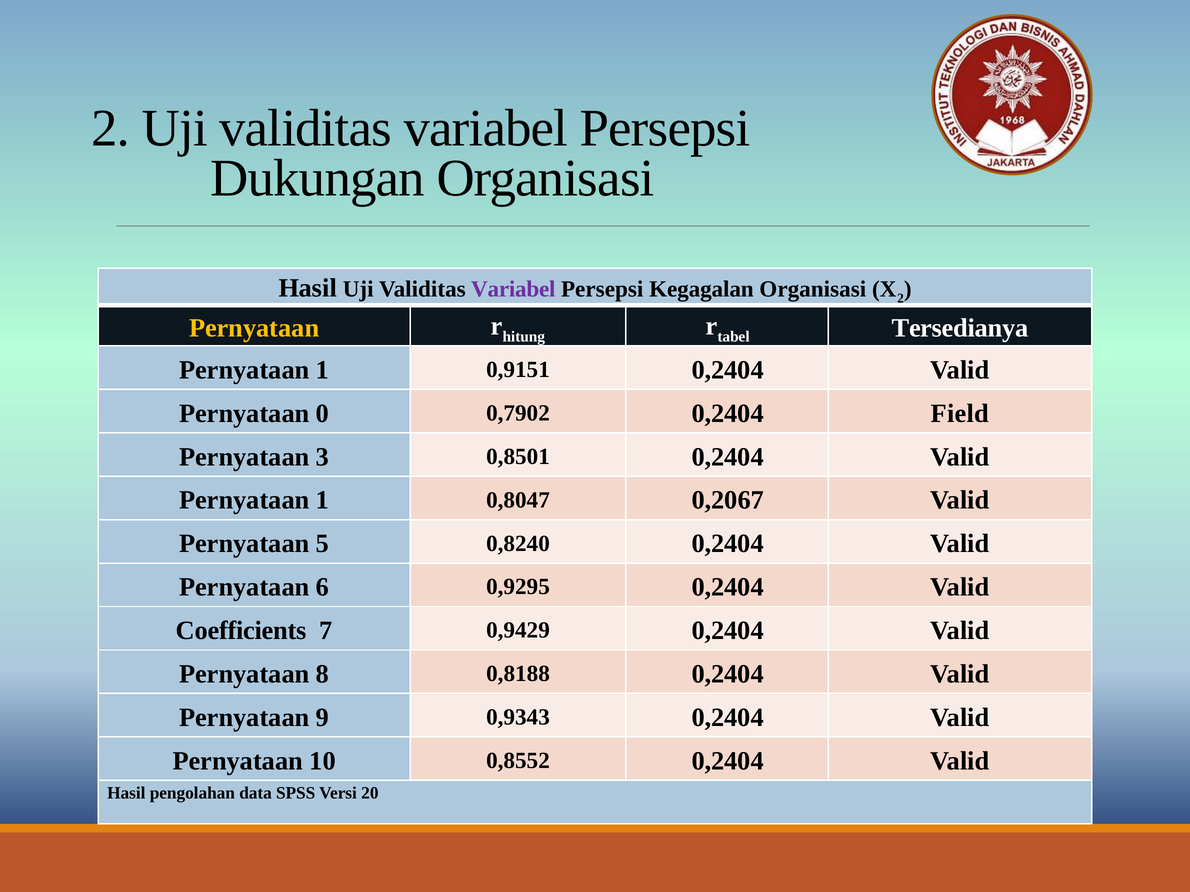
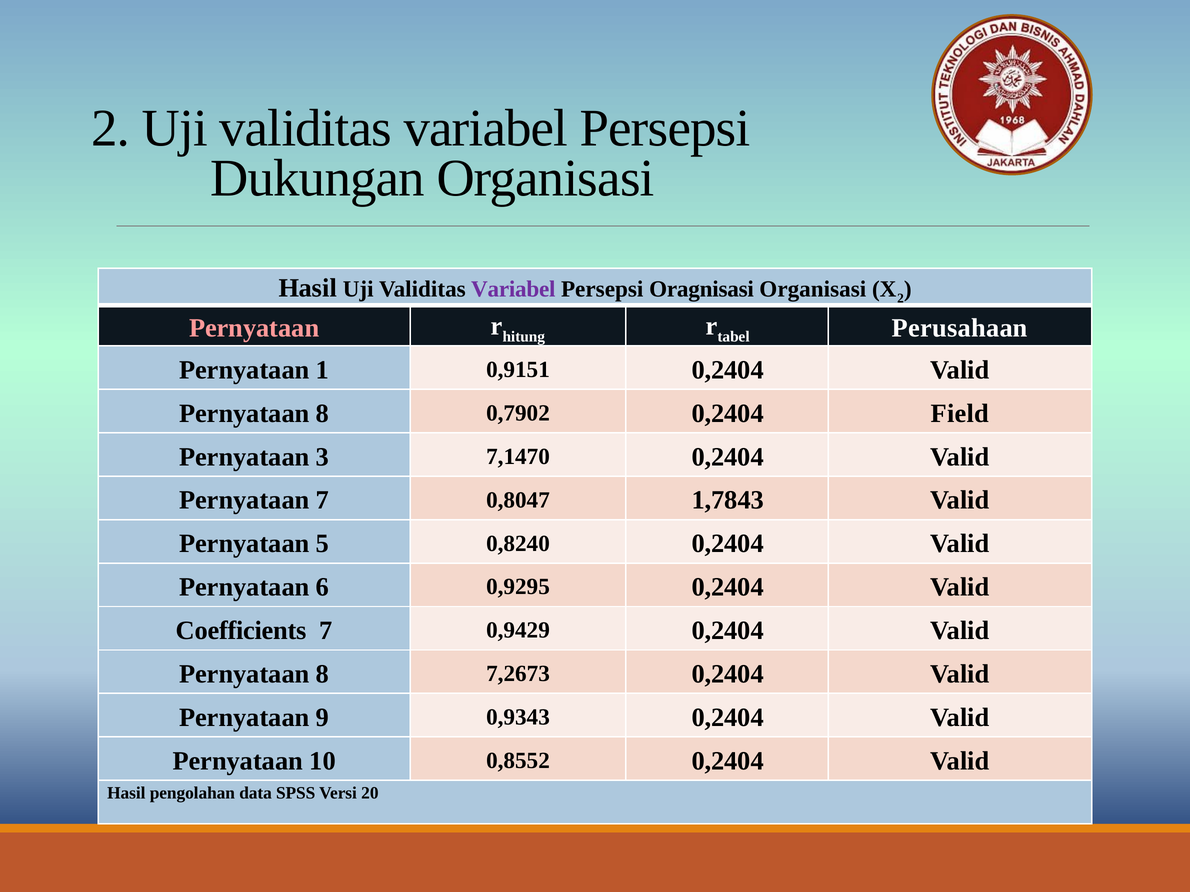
Kegagalan: Kegagalan -> Oragnisasi
Pernyataan at (254, 328) colour: yellow -> pink
Tersedianya: Tersedianya -> Perusahaan
0 at (322, 414): 0 -> 8
0,8501: 0,8501 -> 7,1470
1 at (322, 501): 1 -> 7
0,2067: 0,2067 -> 1,7843
0,8188: 0,8188 -> 7,2673
